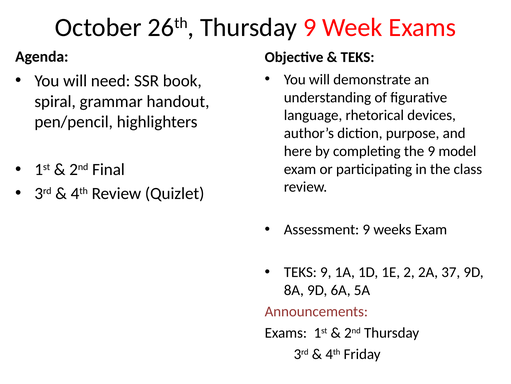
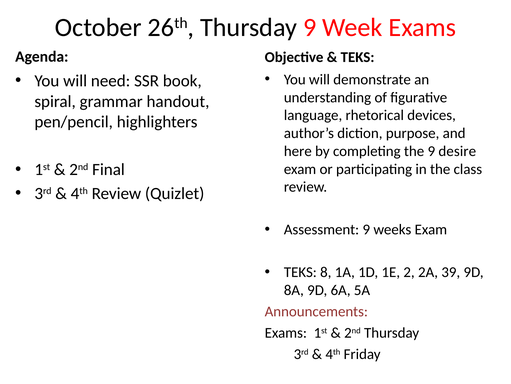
model: model -> desire
TEKS 9: 9 -> 8
37: 37 -> 39
